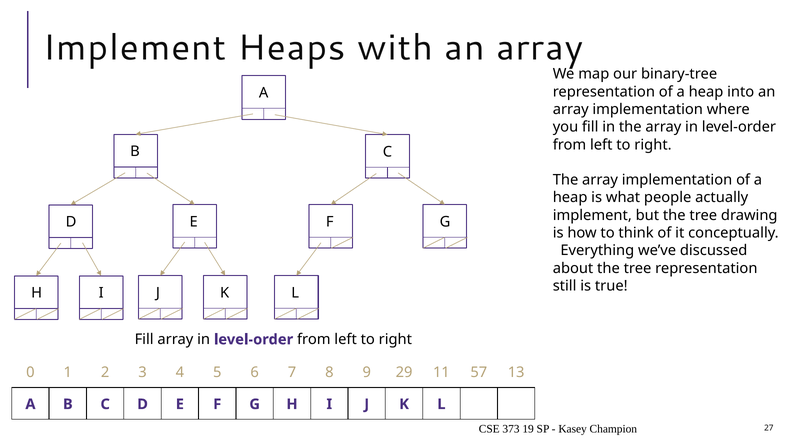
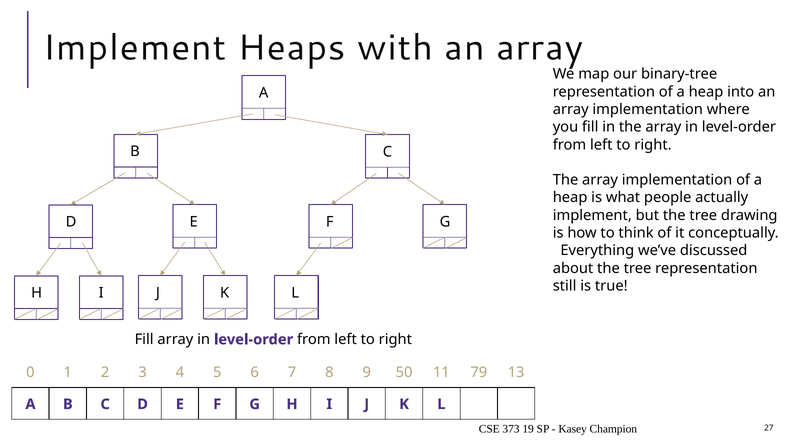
29: 29 -> 50
57: 57 -> 79
